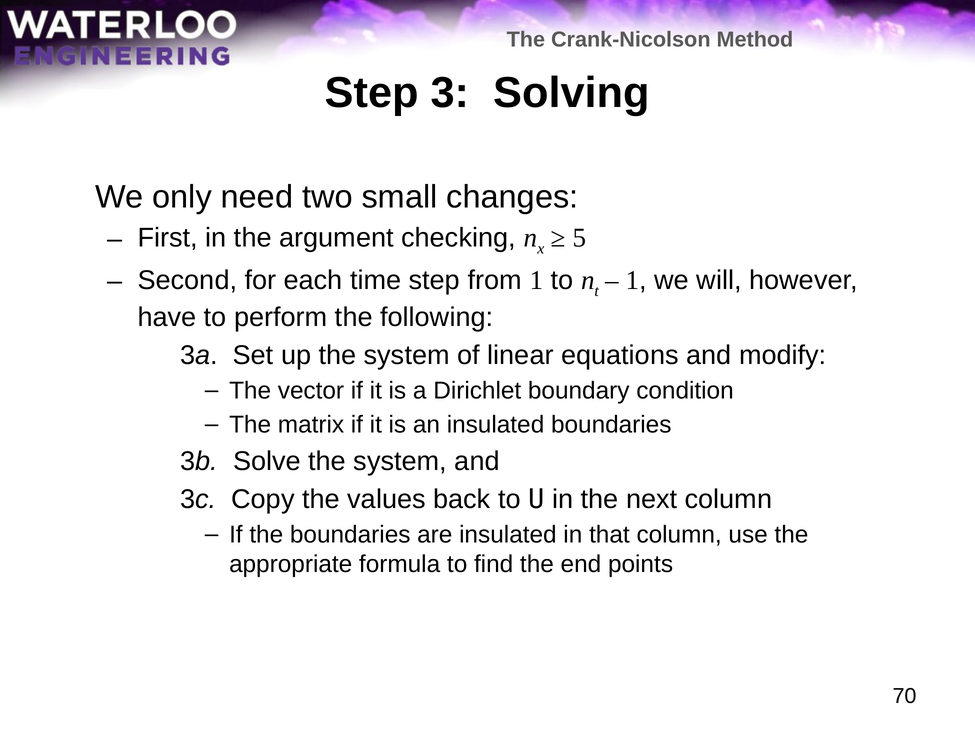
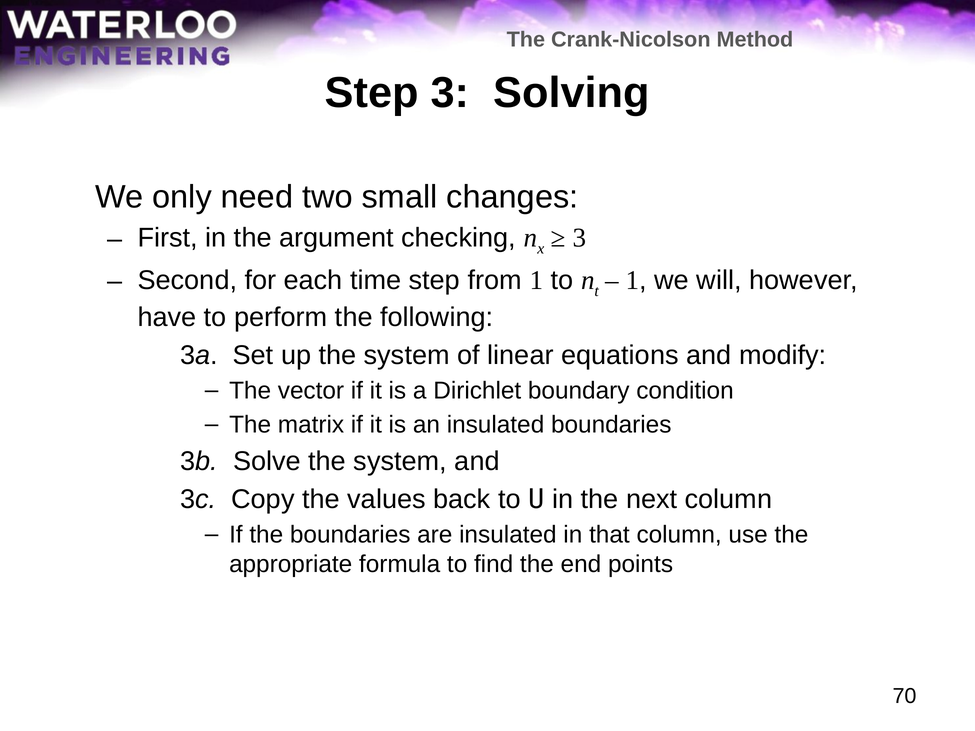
5 at (579, 238): 5 -> 3
